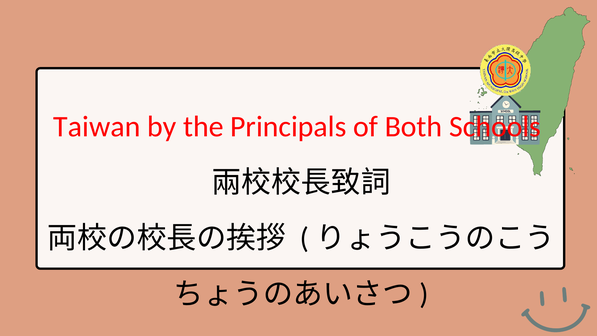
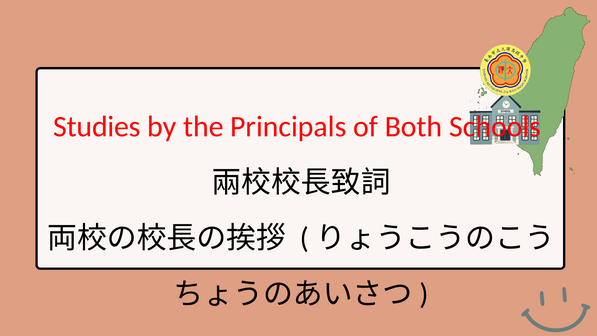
Taiwan: Taiwan -> Studies
